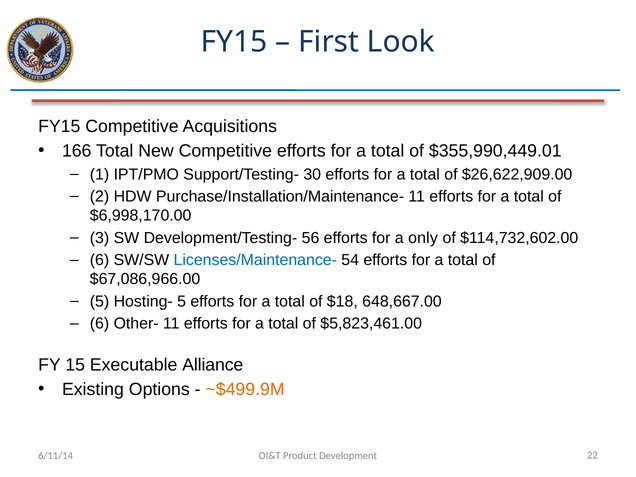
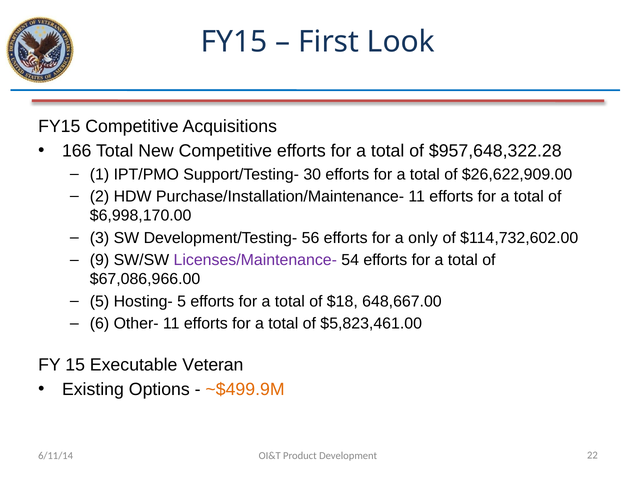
$355,990,449.01: $355,990,449.01 -> $957,648,322.28
6 at (100, 260): 6 -> 9
Licenses/Maintenance- colour: blue -> purple
Alliance: Alliance -> Veteran
